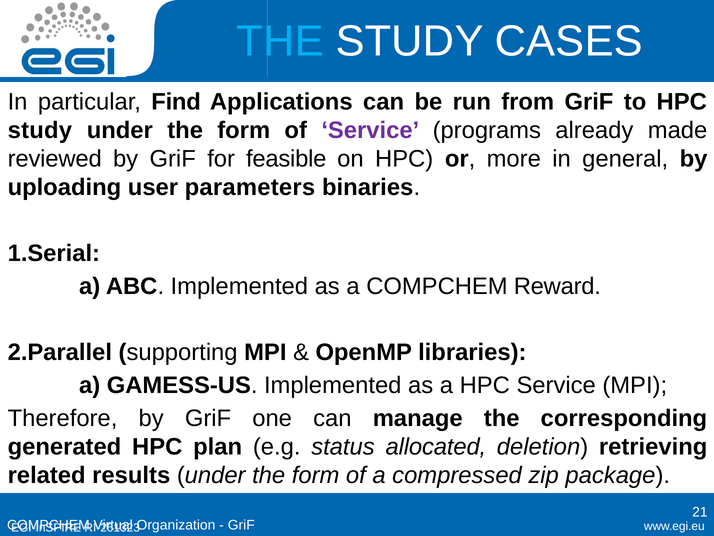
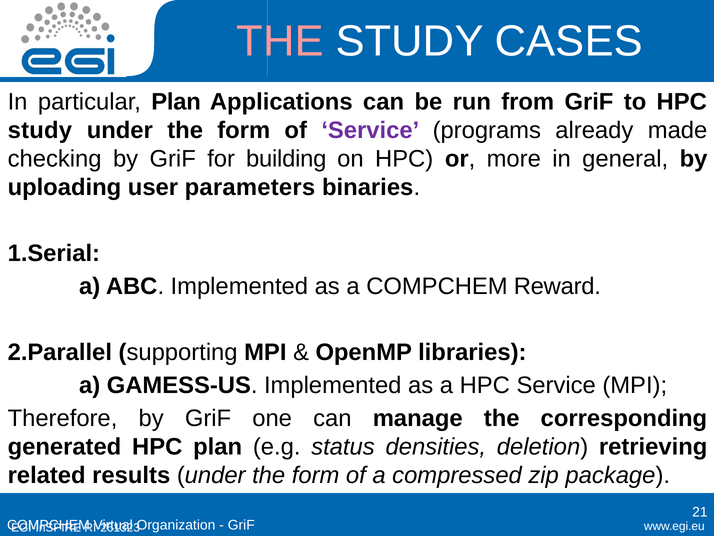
THE at (280, 41) colour: light blue -> pink
particular Find: Find -> Plan
reviewed: reviewed -> checking
feasible: feasible -> building
allocated: allocated -> densities
